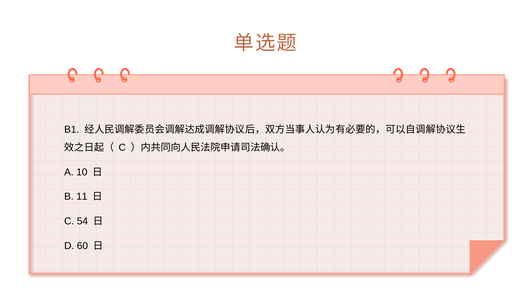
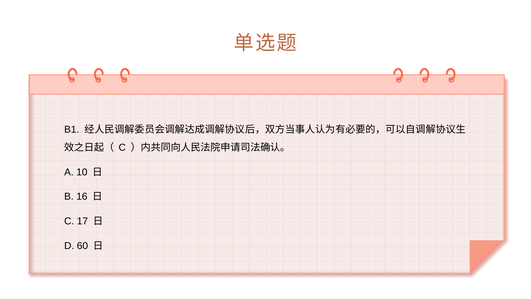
11: 11 -> 16
54: 54 -> 17
